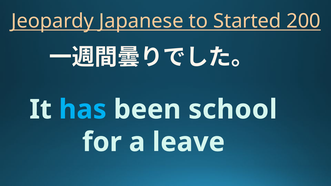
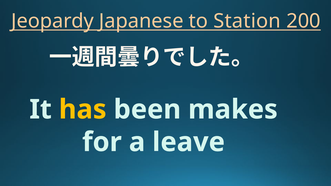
Started: Started -> Station
has colour: light blue -> yellow
school: school -> makes
